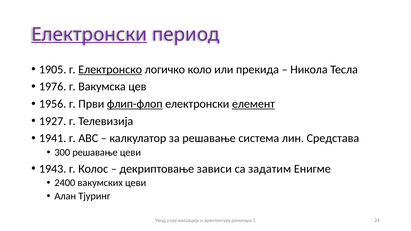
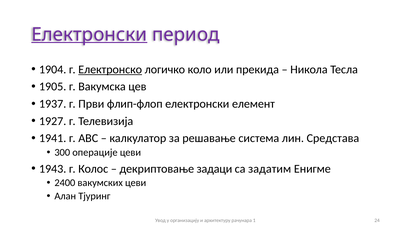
1905: 1905 -> 1904
1976: 1976 -> 1905
1956: 1956 -> 1937
флип-флоп underline: present -> none
елемент underline: present -> none
300 решавање: решавање -> операције
зависи: зависи -> задаци
